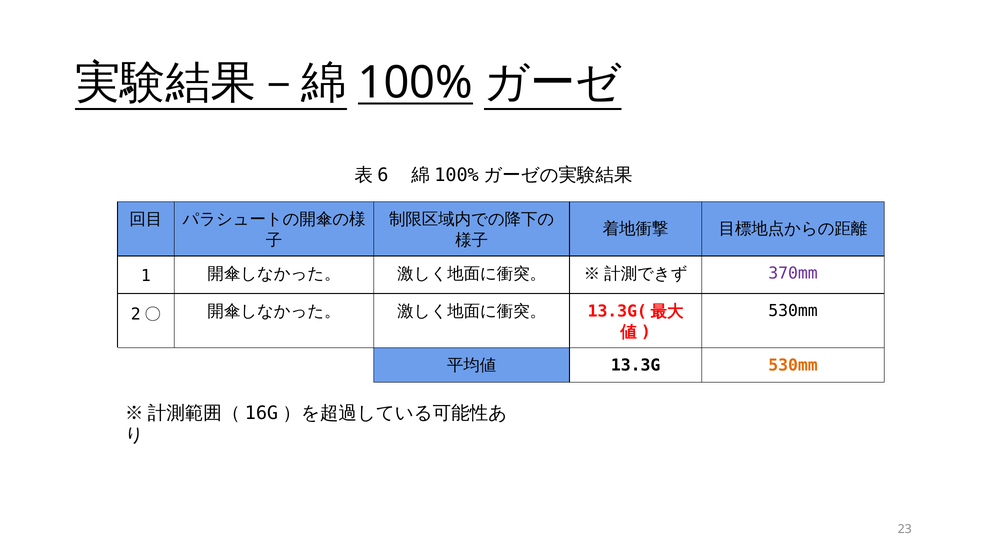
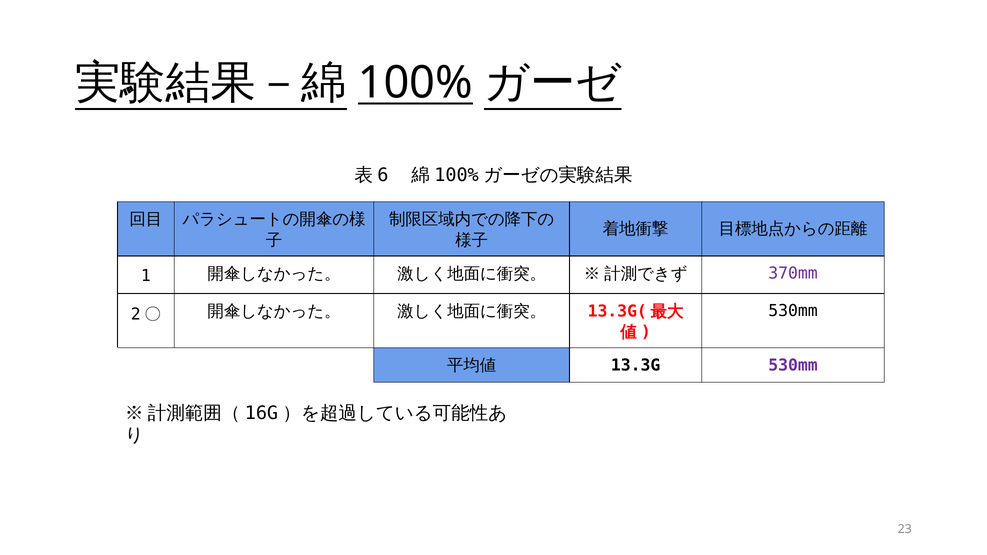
530mm at (793, 365) colour: orange -> purple
